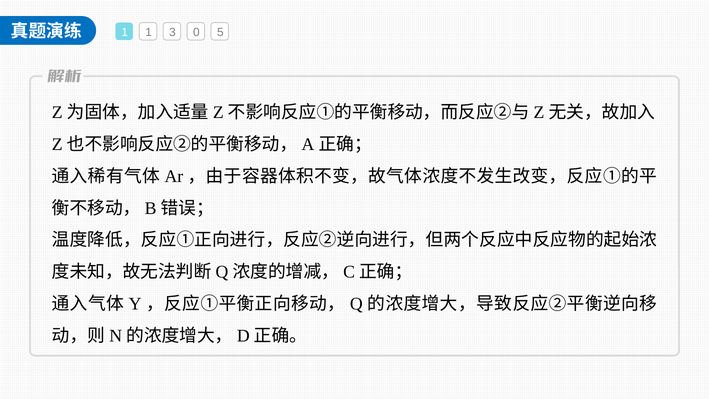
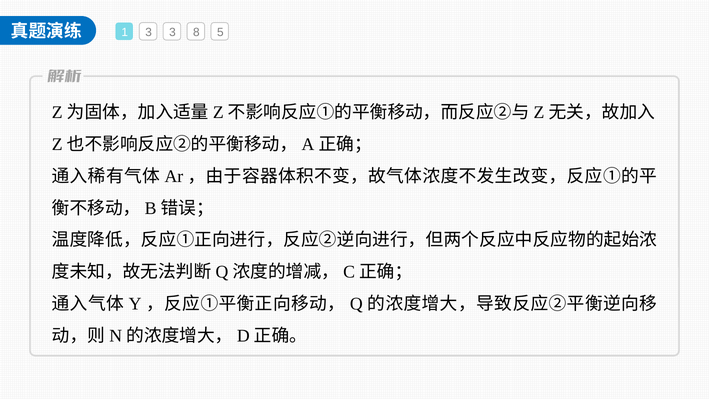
1 1: 1 -> 3
0: 0 -> 8
